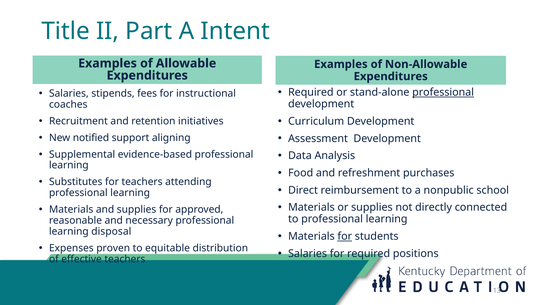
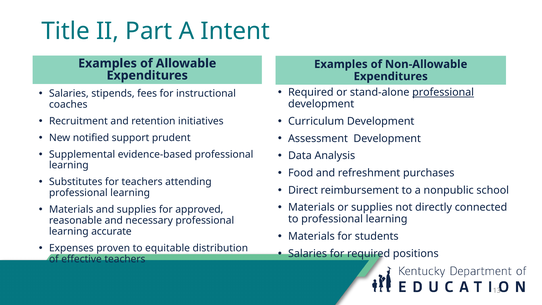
aligning: aligning -> prudent
disposal: disposal -> accurate
for at (345, 236) underline: present -> none
